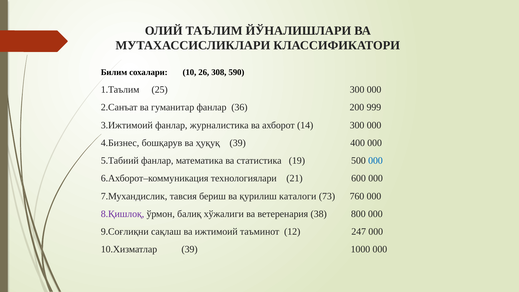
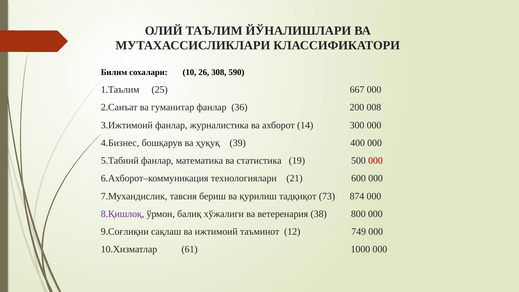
25 300: 300 -> 667
999: 999 -> 008
000 at (375, 161) colour: blue -> red
каталоги: каталоги -> тадқиқот
760: 760 -> 874
247: 247 -> 749
10.Хизматлар 39: 39 -> 61
